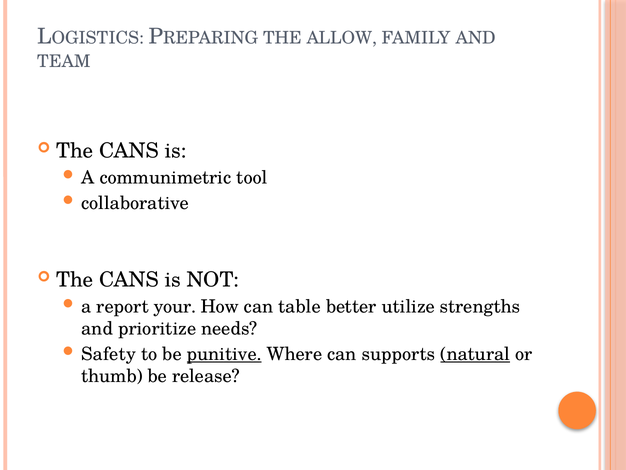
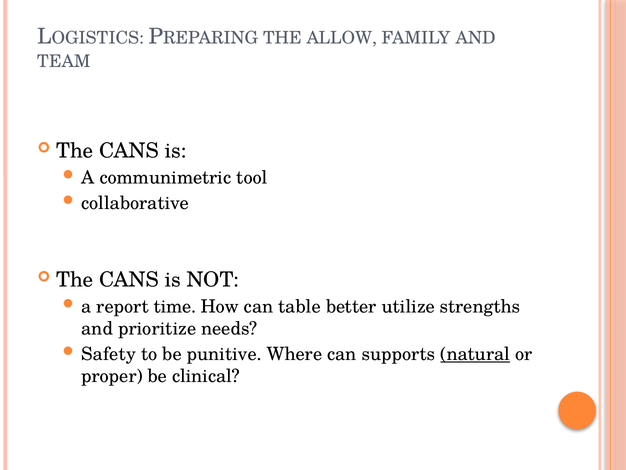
your: your -> time
punitive underline: present -> none
thumb: thumb -> proper
release: release -> clinical
